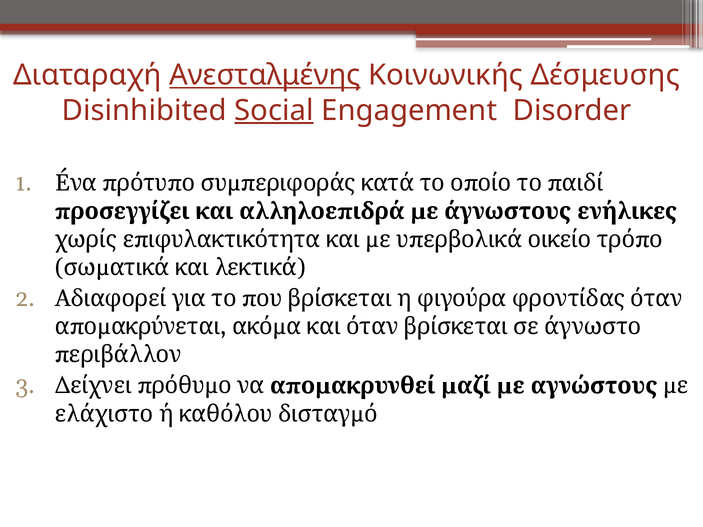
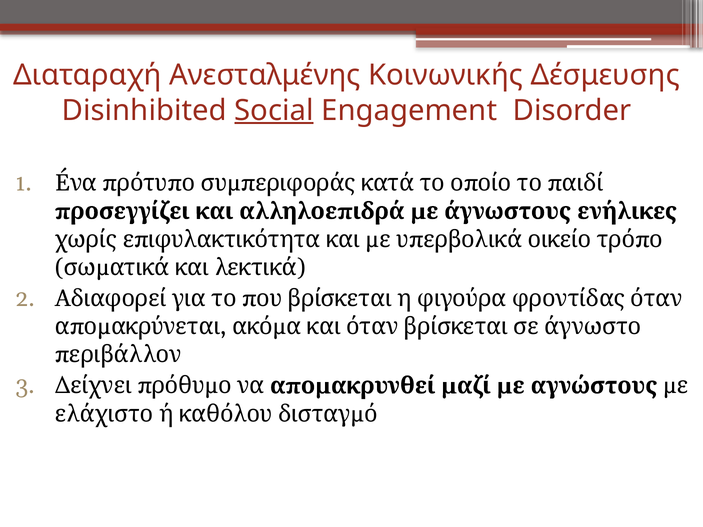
Ανεσταλμένης underline: present -> none
